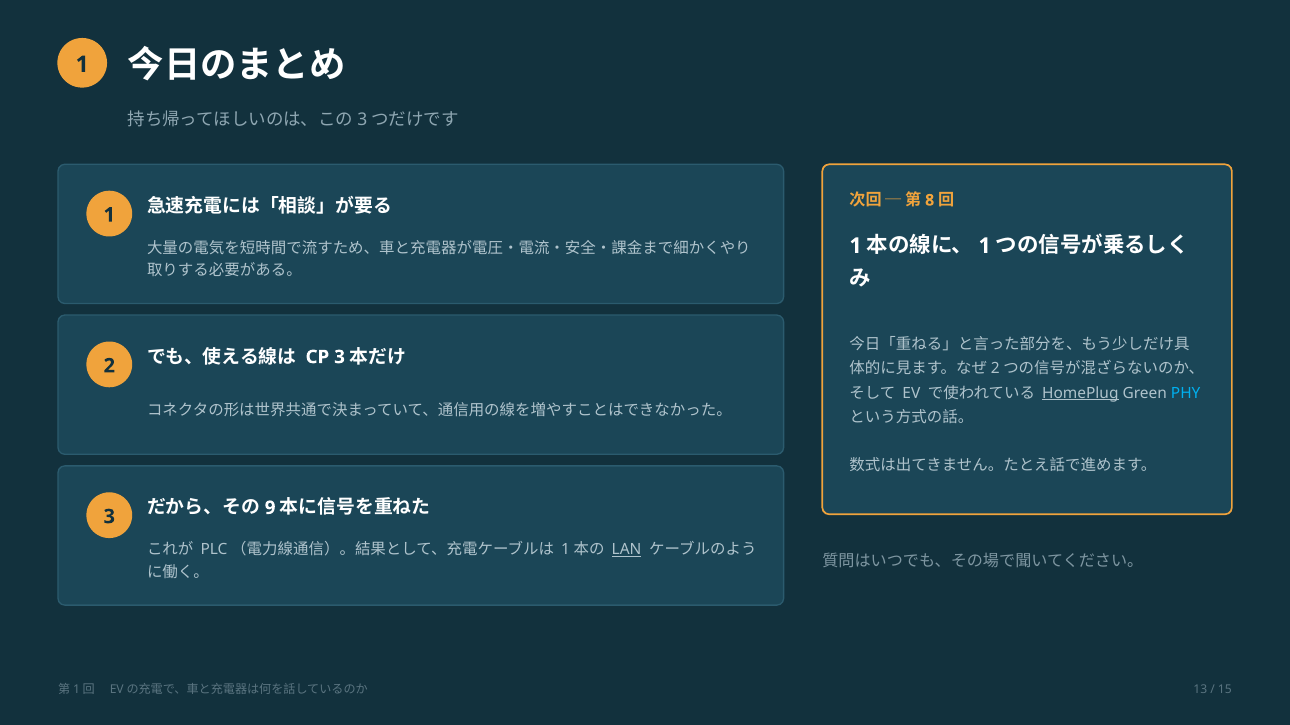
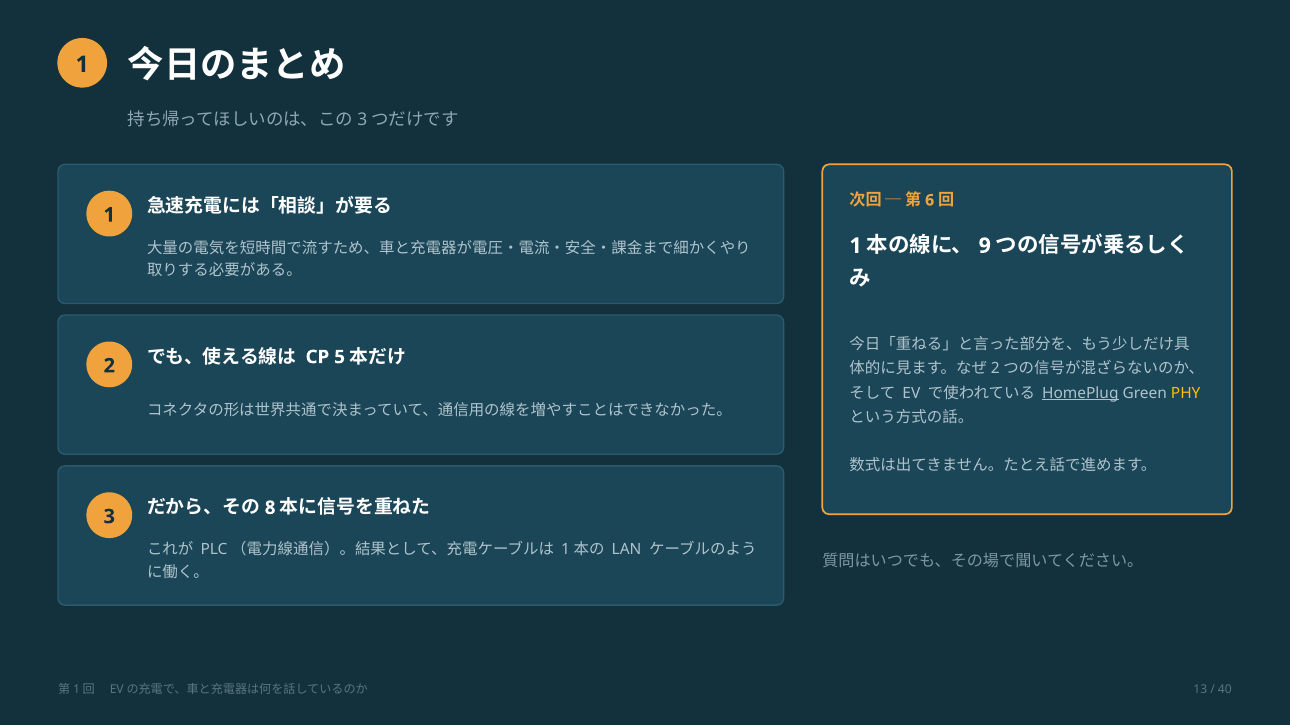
8: 8 -> 6
1 at (985, 246): 1 -> 9
CP 3: 3 -> 5
PHY colour: light blue -> yellow
9: 9 -> 8
LAN underline: present -> none
15: 15 -> 40
